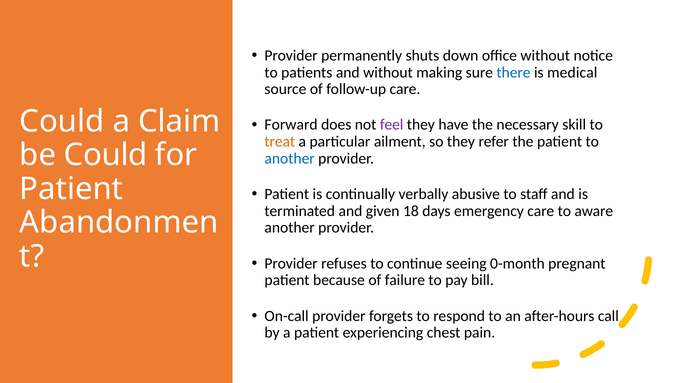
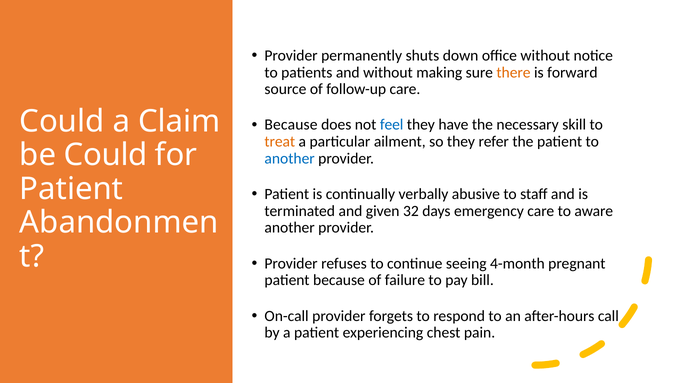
there colour: blue -> orange
medical: medical -> forward
Forward at (291, 125): Forward -> Because
feel colour: purple -> blue
18: 18 -> 32
0-month: 0-month -> 4-month
